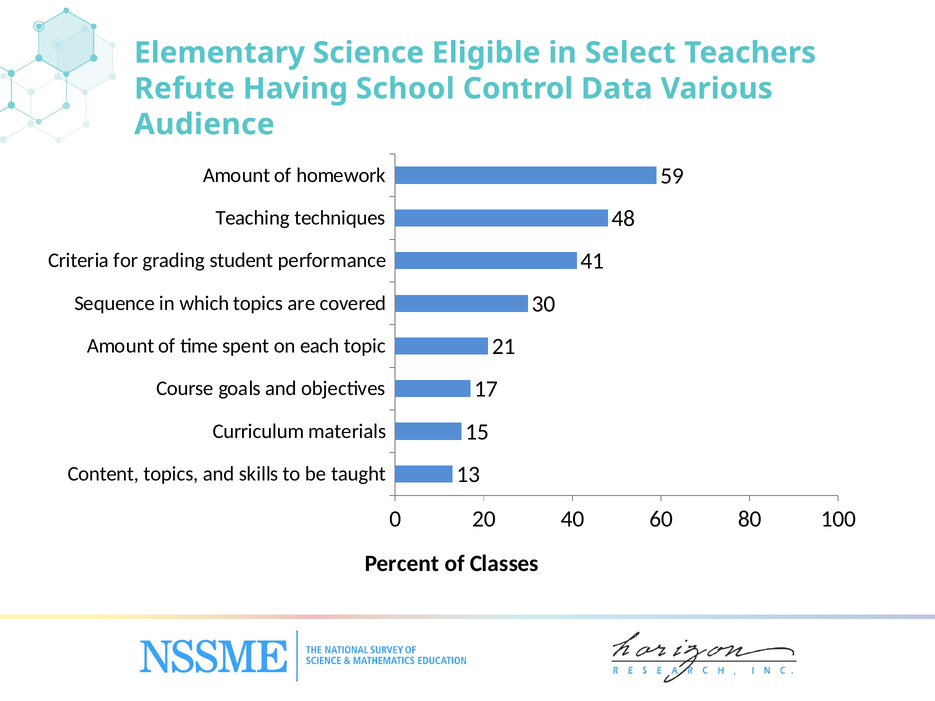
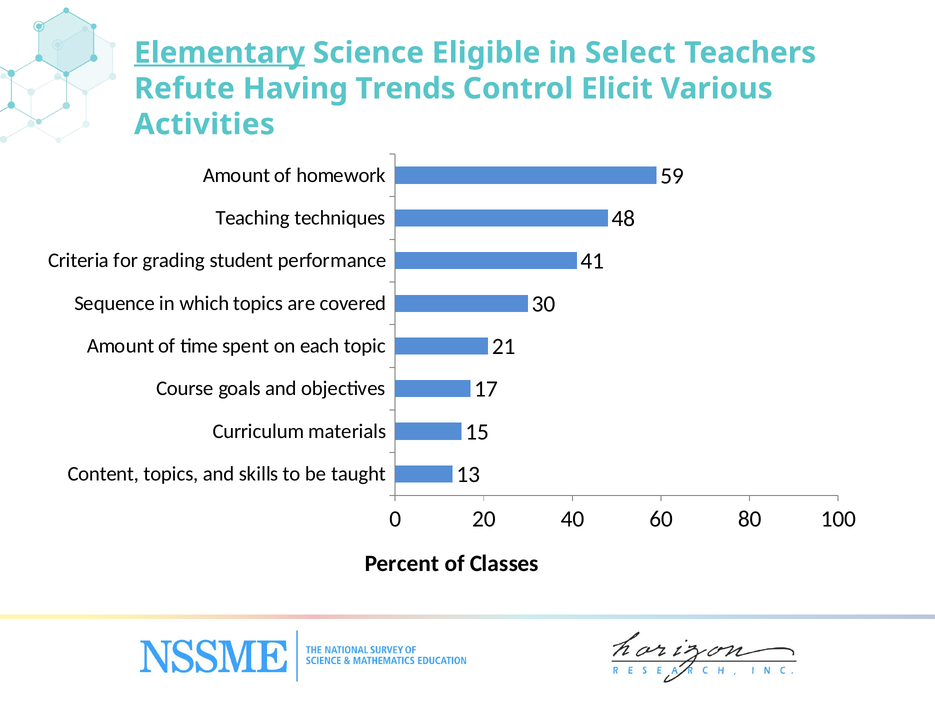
Elementary underline: none -> present
School: School -> Trends
Data: Data -> Elicit
Audience: Audience -> Activities
